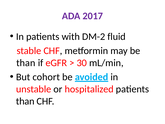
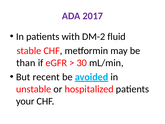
cohort: cohort -> recent
than at (25, 101): than -> your
